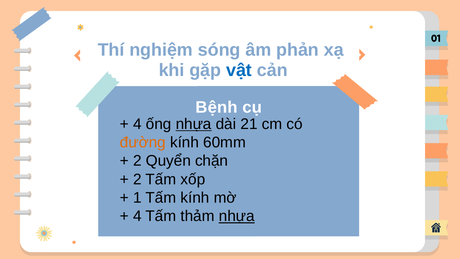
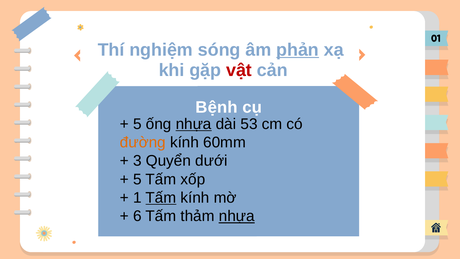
phản underline: none -> present
vật colour: blue -> red
4 at (137, 124): 4 -> 5
21: 21 -> 53
2 at (137, 161): 2 -> 3
chặn: chặn -> dưới
2 at (137, 179): 2 -> 5
Tấm at (161, 198) underline: none -> present
4 at (137, 216): 4 -> 6
